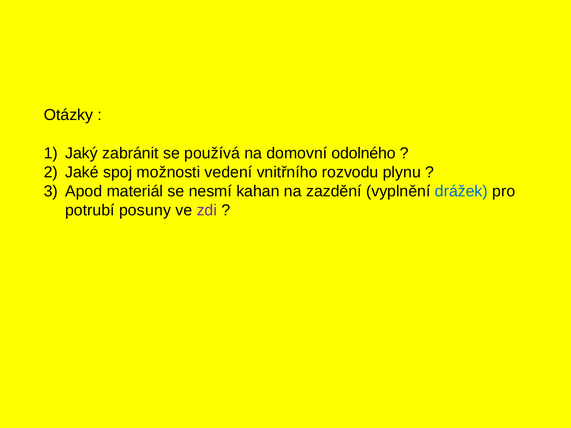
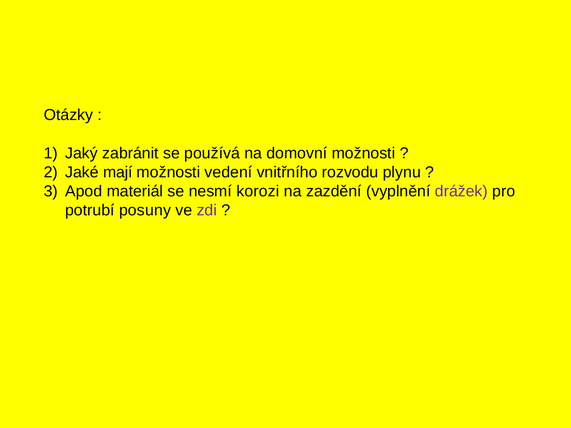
domovní odolného: odolného -> možnosti
spoj: spoj -> mají
kahan: kahan -> korozi
drážek colour: blue -> purple
